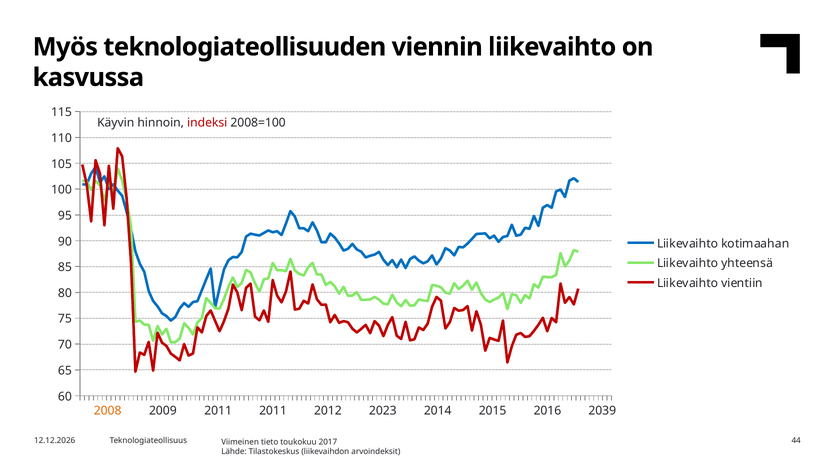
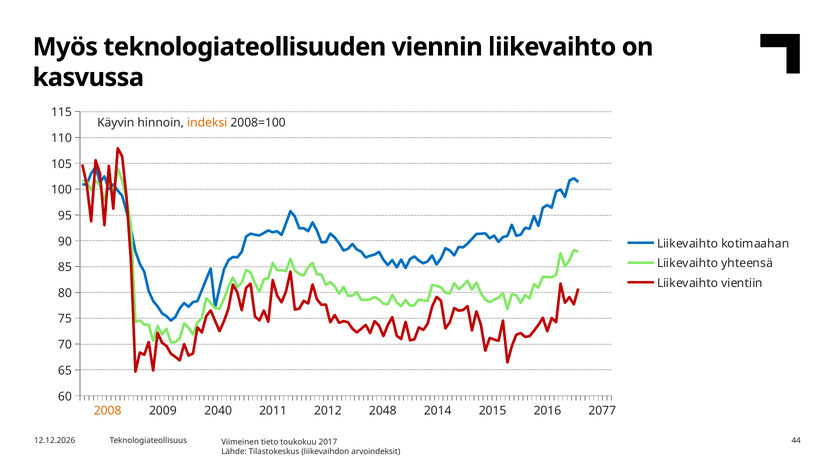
indeksi colour: red -> orange
2009 2011: 2011 -> 2040
2023: 2023 -> 2048
2039: 2039 -> 2077
